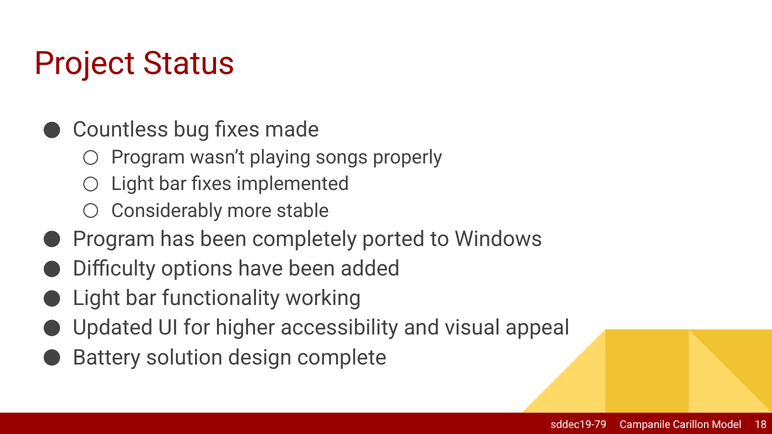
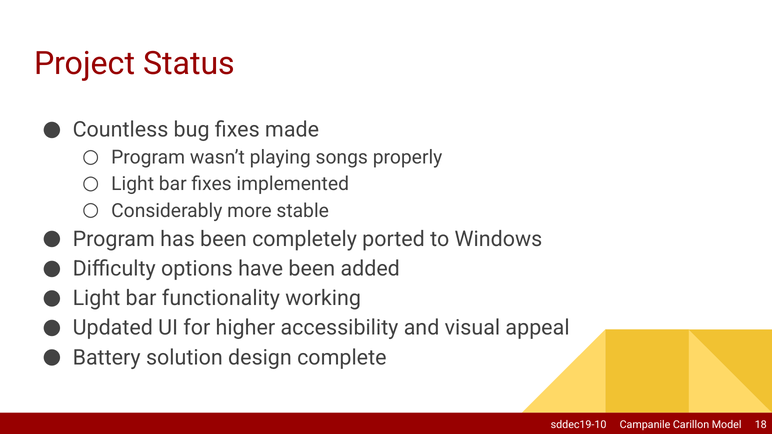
sddec19-79: sddec19-79 -> sddec19-10
